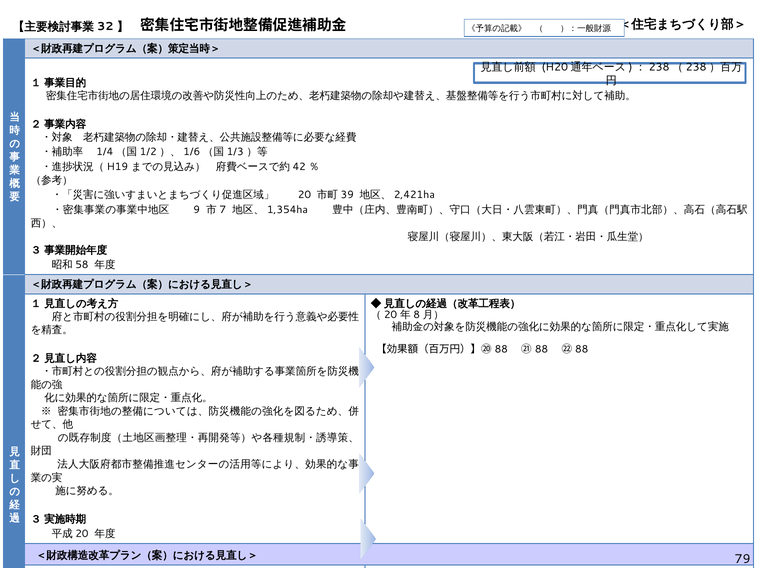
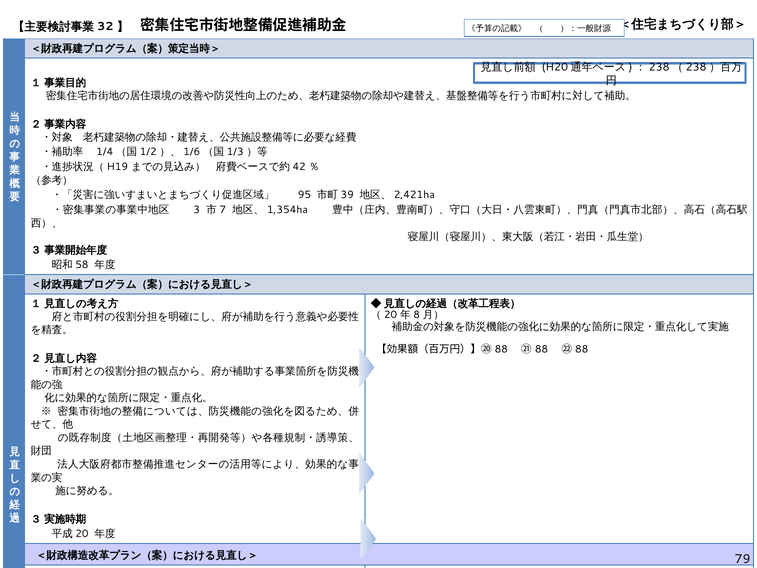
20: 20 -> 95
9: 9 -> 3
